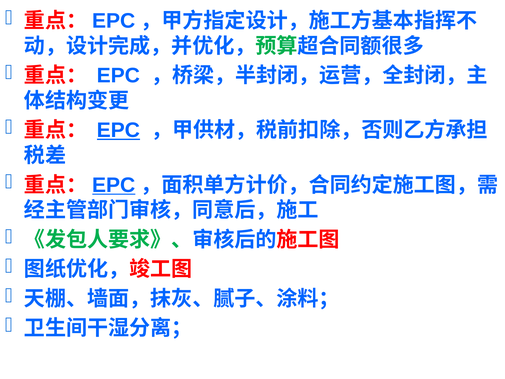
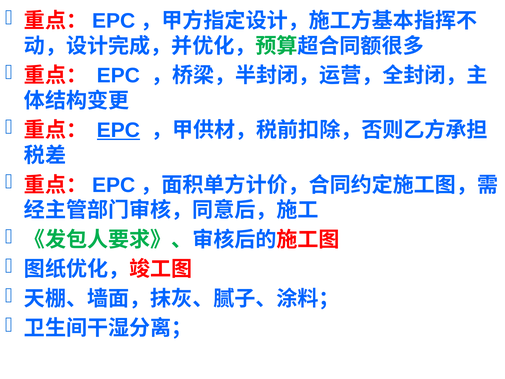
EPC at (114, 185) underline: present -> none
